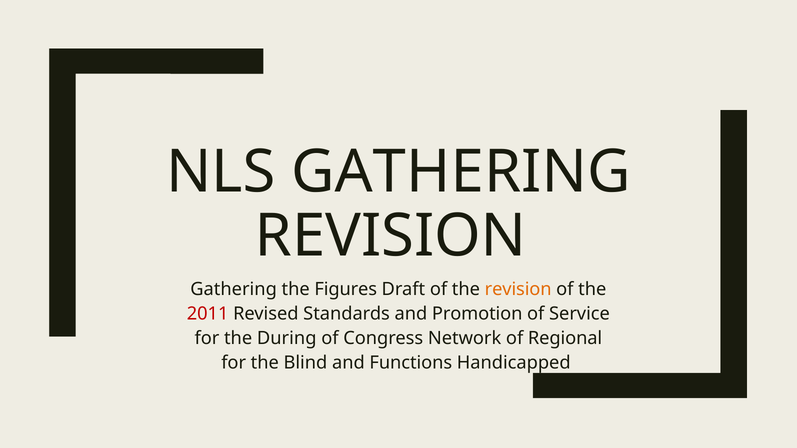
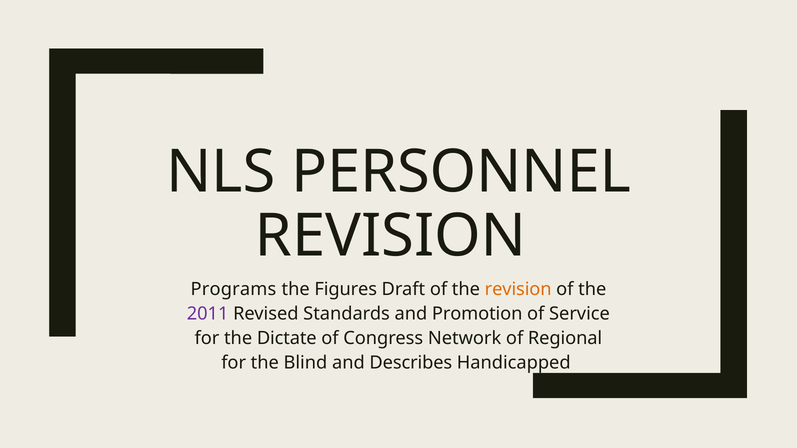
NLS GATHERING: GATHERING -> PERSONNEL
Gathering at (234, 289): Gathering -> Programs
2011 colour: red -> purple
During: During -> Dictate
Functions: Functions -> Describes
